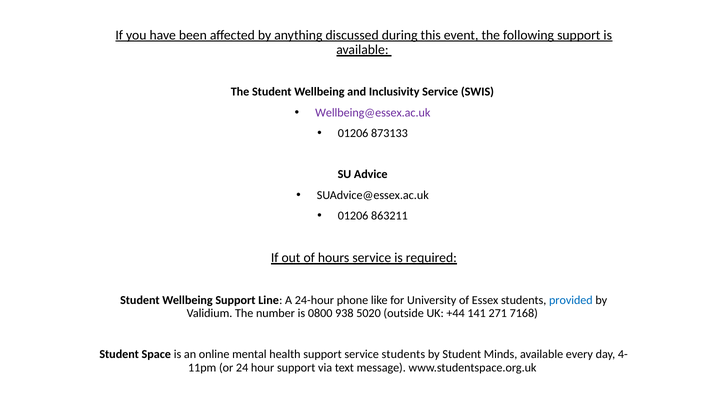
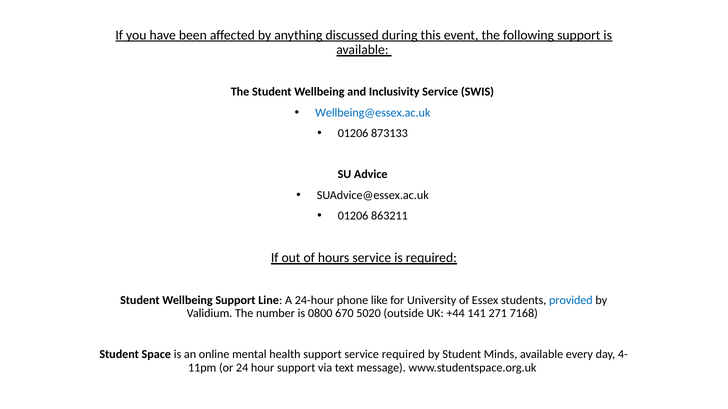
Wellbeing@essex.ac.uk colour: purple -> blue
938: 938 -> 670
service students: students -> required
